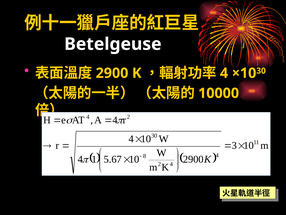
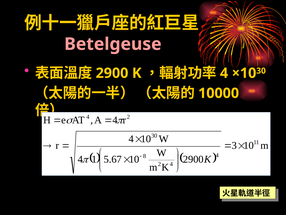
Betelgeuse colour: white -> pink
